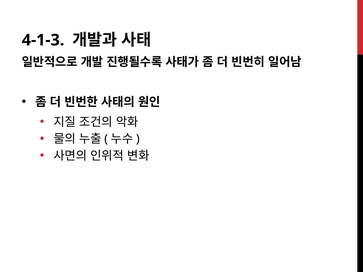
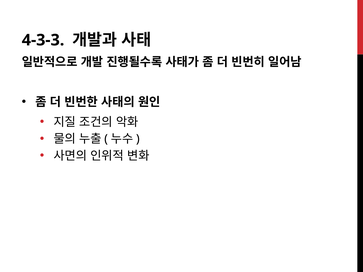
4-1-3: 4-1-3 -> 4-3-3
